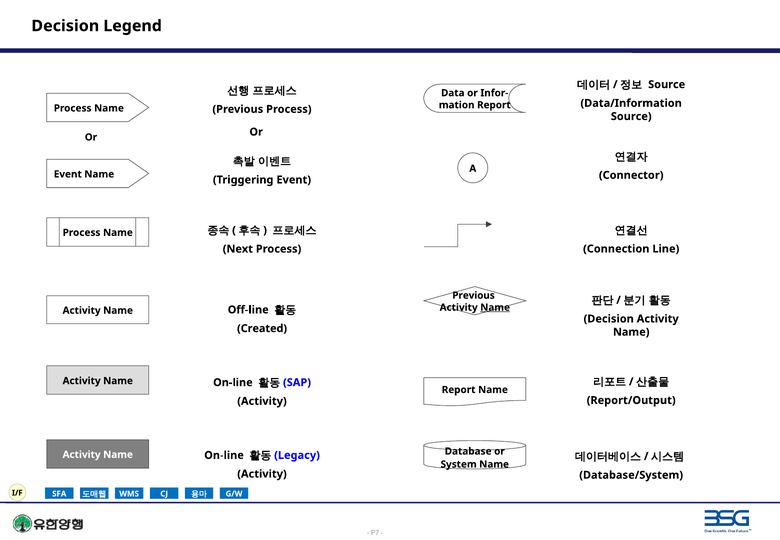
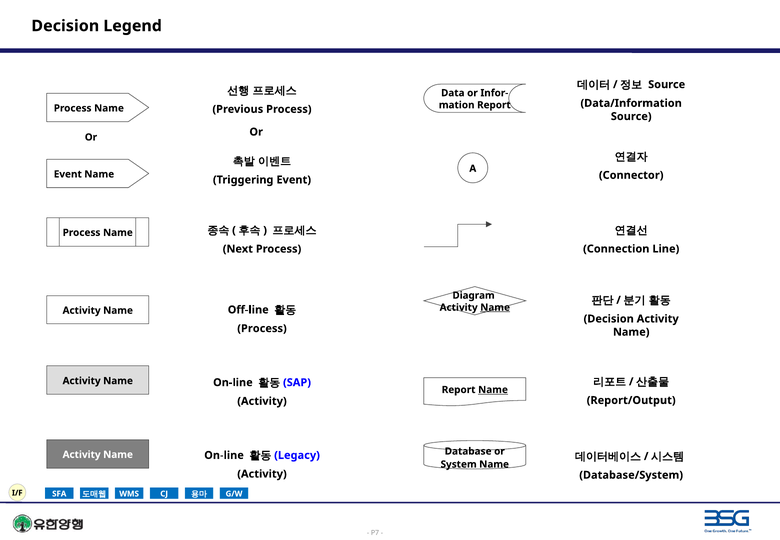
Previous at (474, 295): Previous -> Diagram
Created at (262, 329): Created -> Process
Name at (493, 390) underline: none -> present
